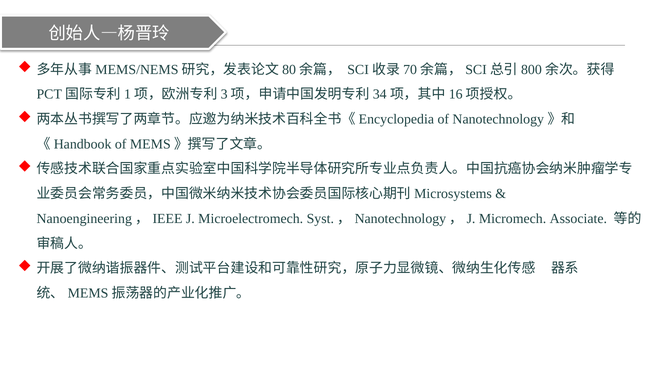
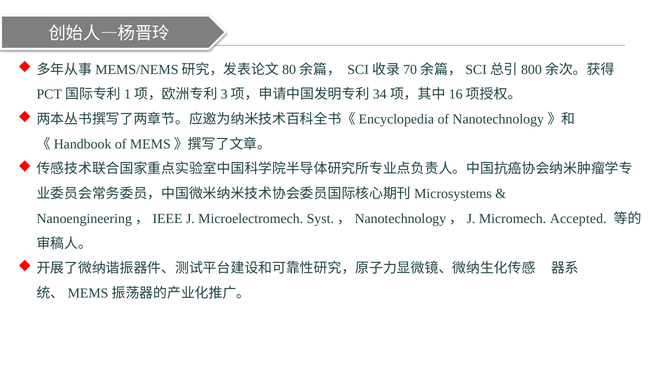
Associate: Associate -> Accepted
